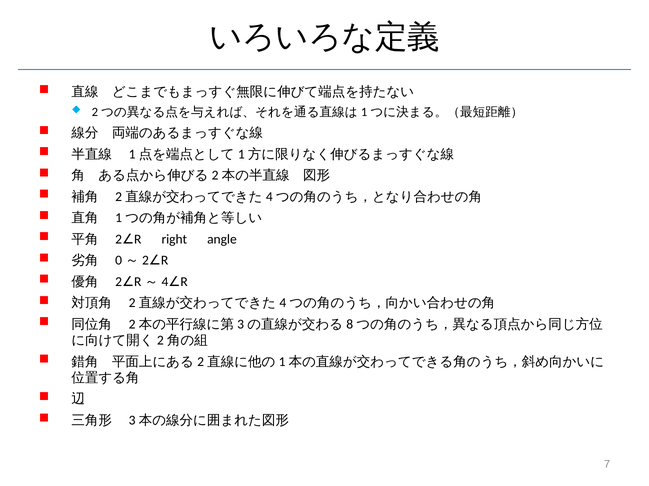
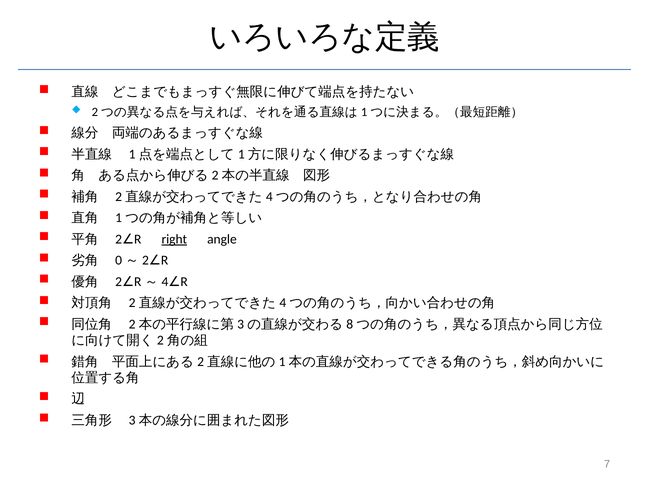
right underline: none -> present
